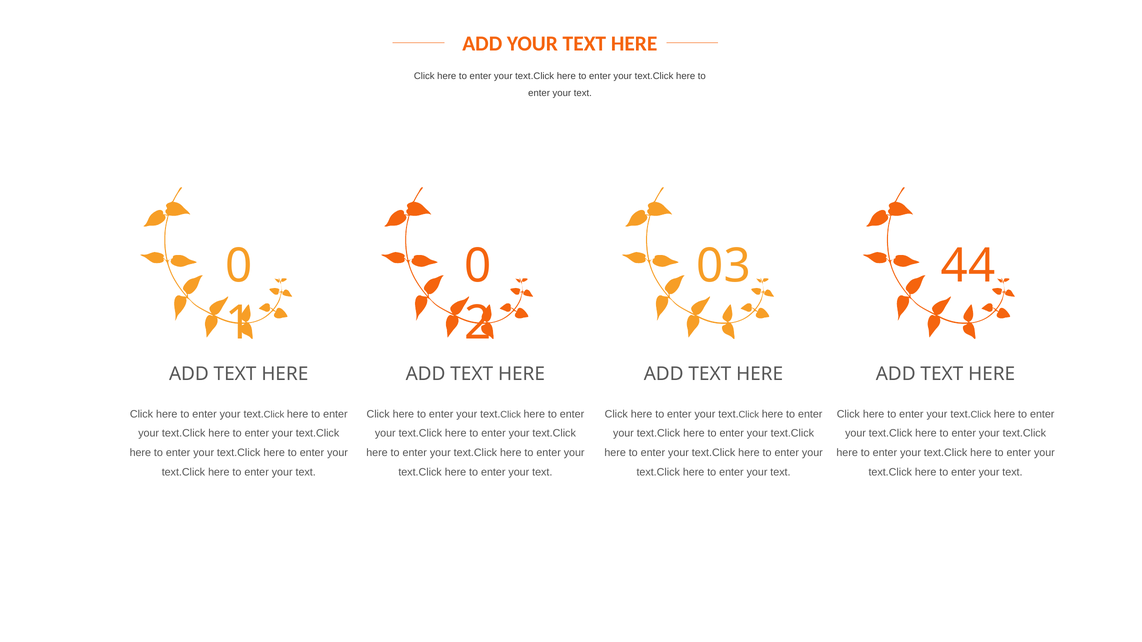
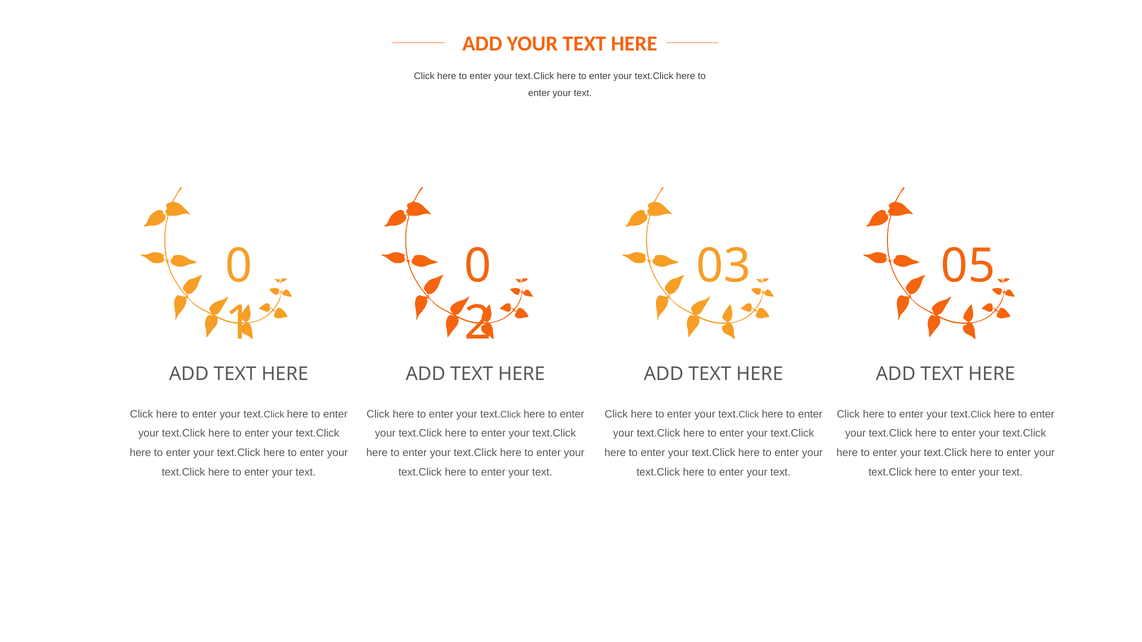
44: 44 -> 05
